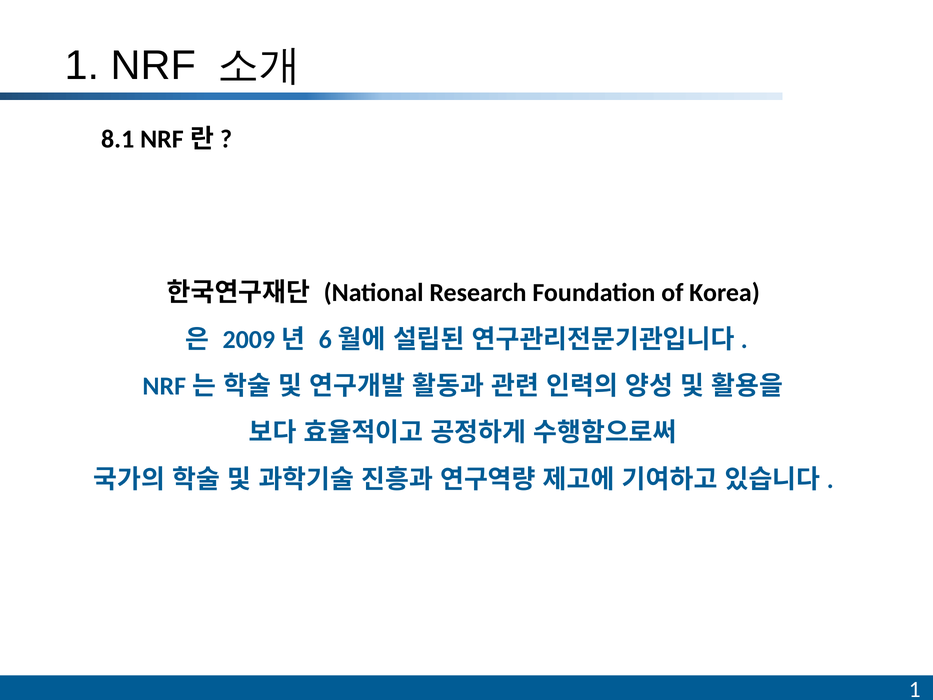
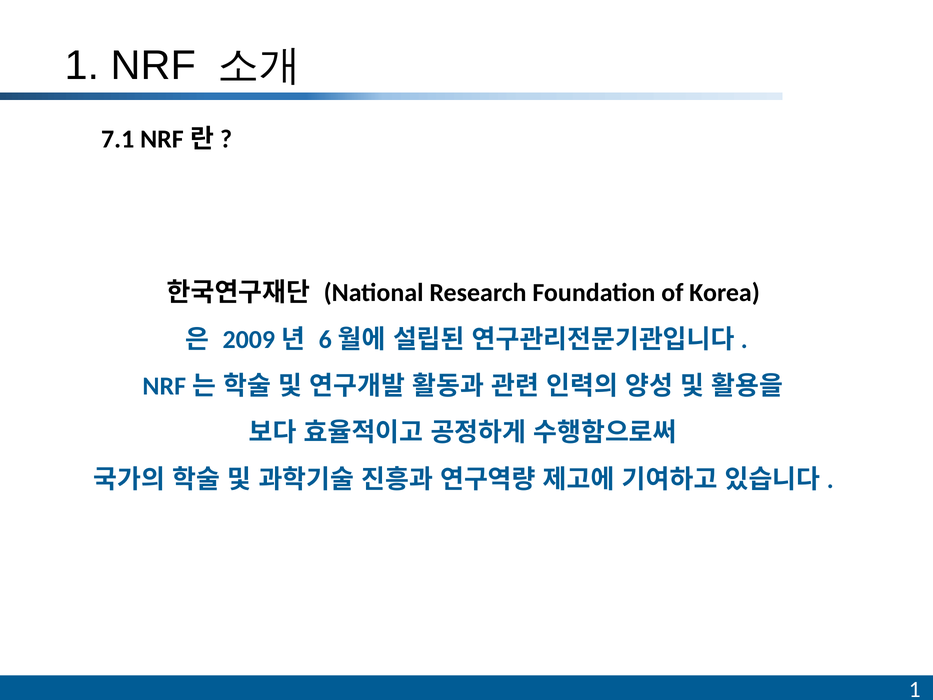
8.1: 8.1 -> 7.1
